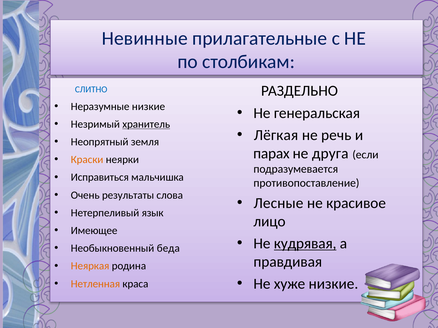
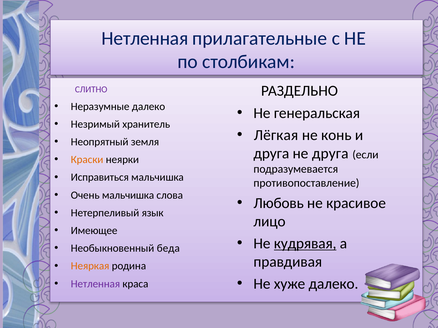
Невинные at (145, 38): Невинные -> Нетленная
СЛИТНО colour: blue -> purple
Неразумные низкие: низкие -> далеко
хранитель underline: present -> none
речь: речь -> конь
парах at (271, 154): парах -> друга
Очень результаты: результаты -> мальчишка
Лесные: Лесные -> Любовь
хуже низкие: низкие -> далеко
Нетленная at (95, 284) colour: orange -> purple
